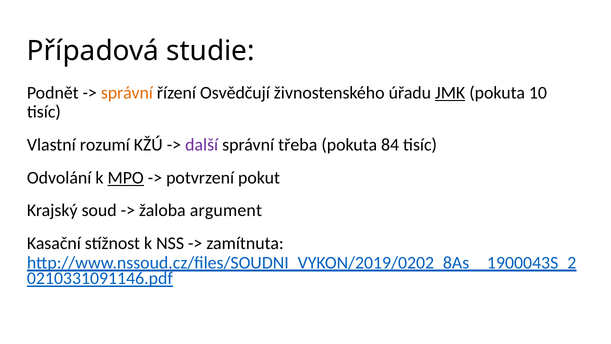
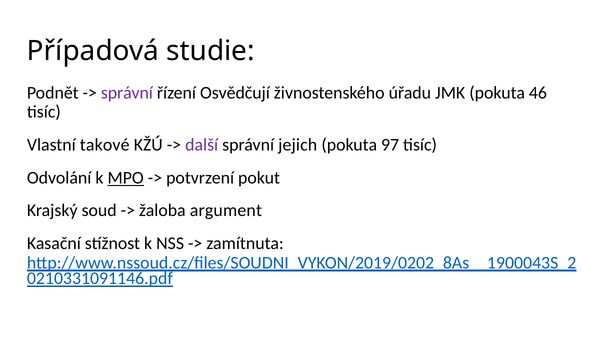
správní at (127, 93) colour: orange -> purple
JMK underline: present -> none
10: 10 -> 46
rozumí: rozumí -> takové
třeba: třeba -> jejich
84: 84 -> 97
